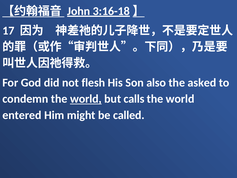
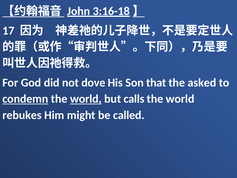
flesh: flesh -> dove
also: also -> that
condemn underline: none -> present
entered: entered -> rebukes
